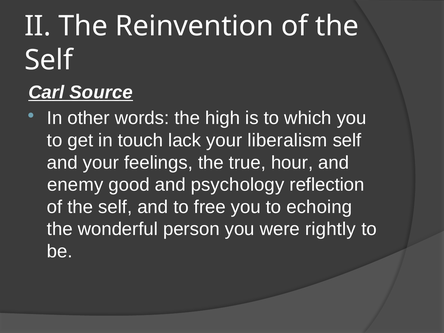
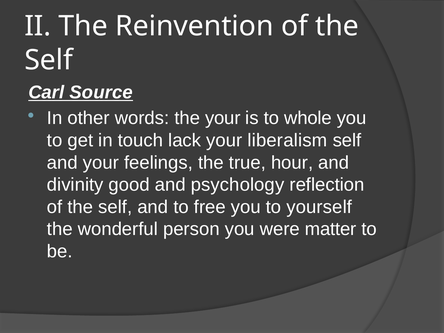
the high: high -> your
which: which -> whole
enemy: enemy -> divinity
echoing: echoing -> yourself
rightly: rightly -> matter
